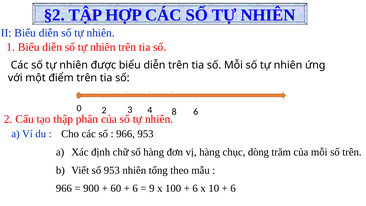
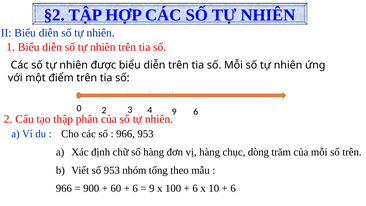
4 8: 8 -> 9
953 nhiên: nhiên -> nhóm
